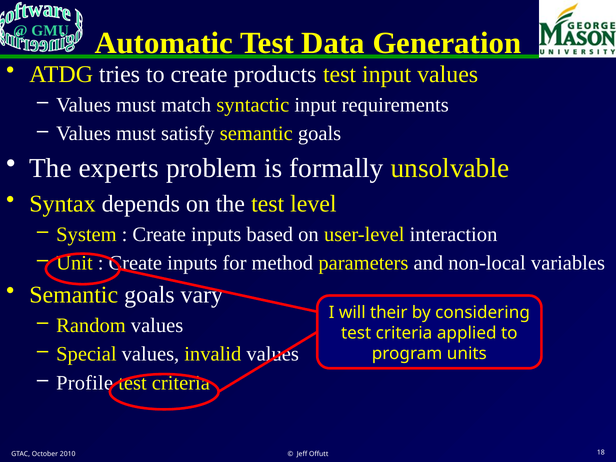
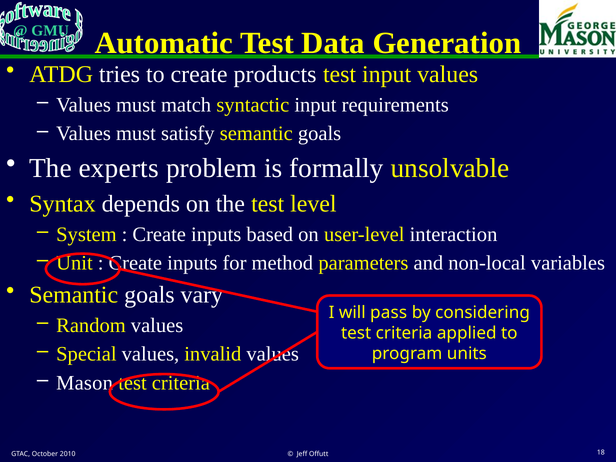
their: their -> pass
Profile: Profile -> Mason
